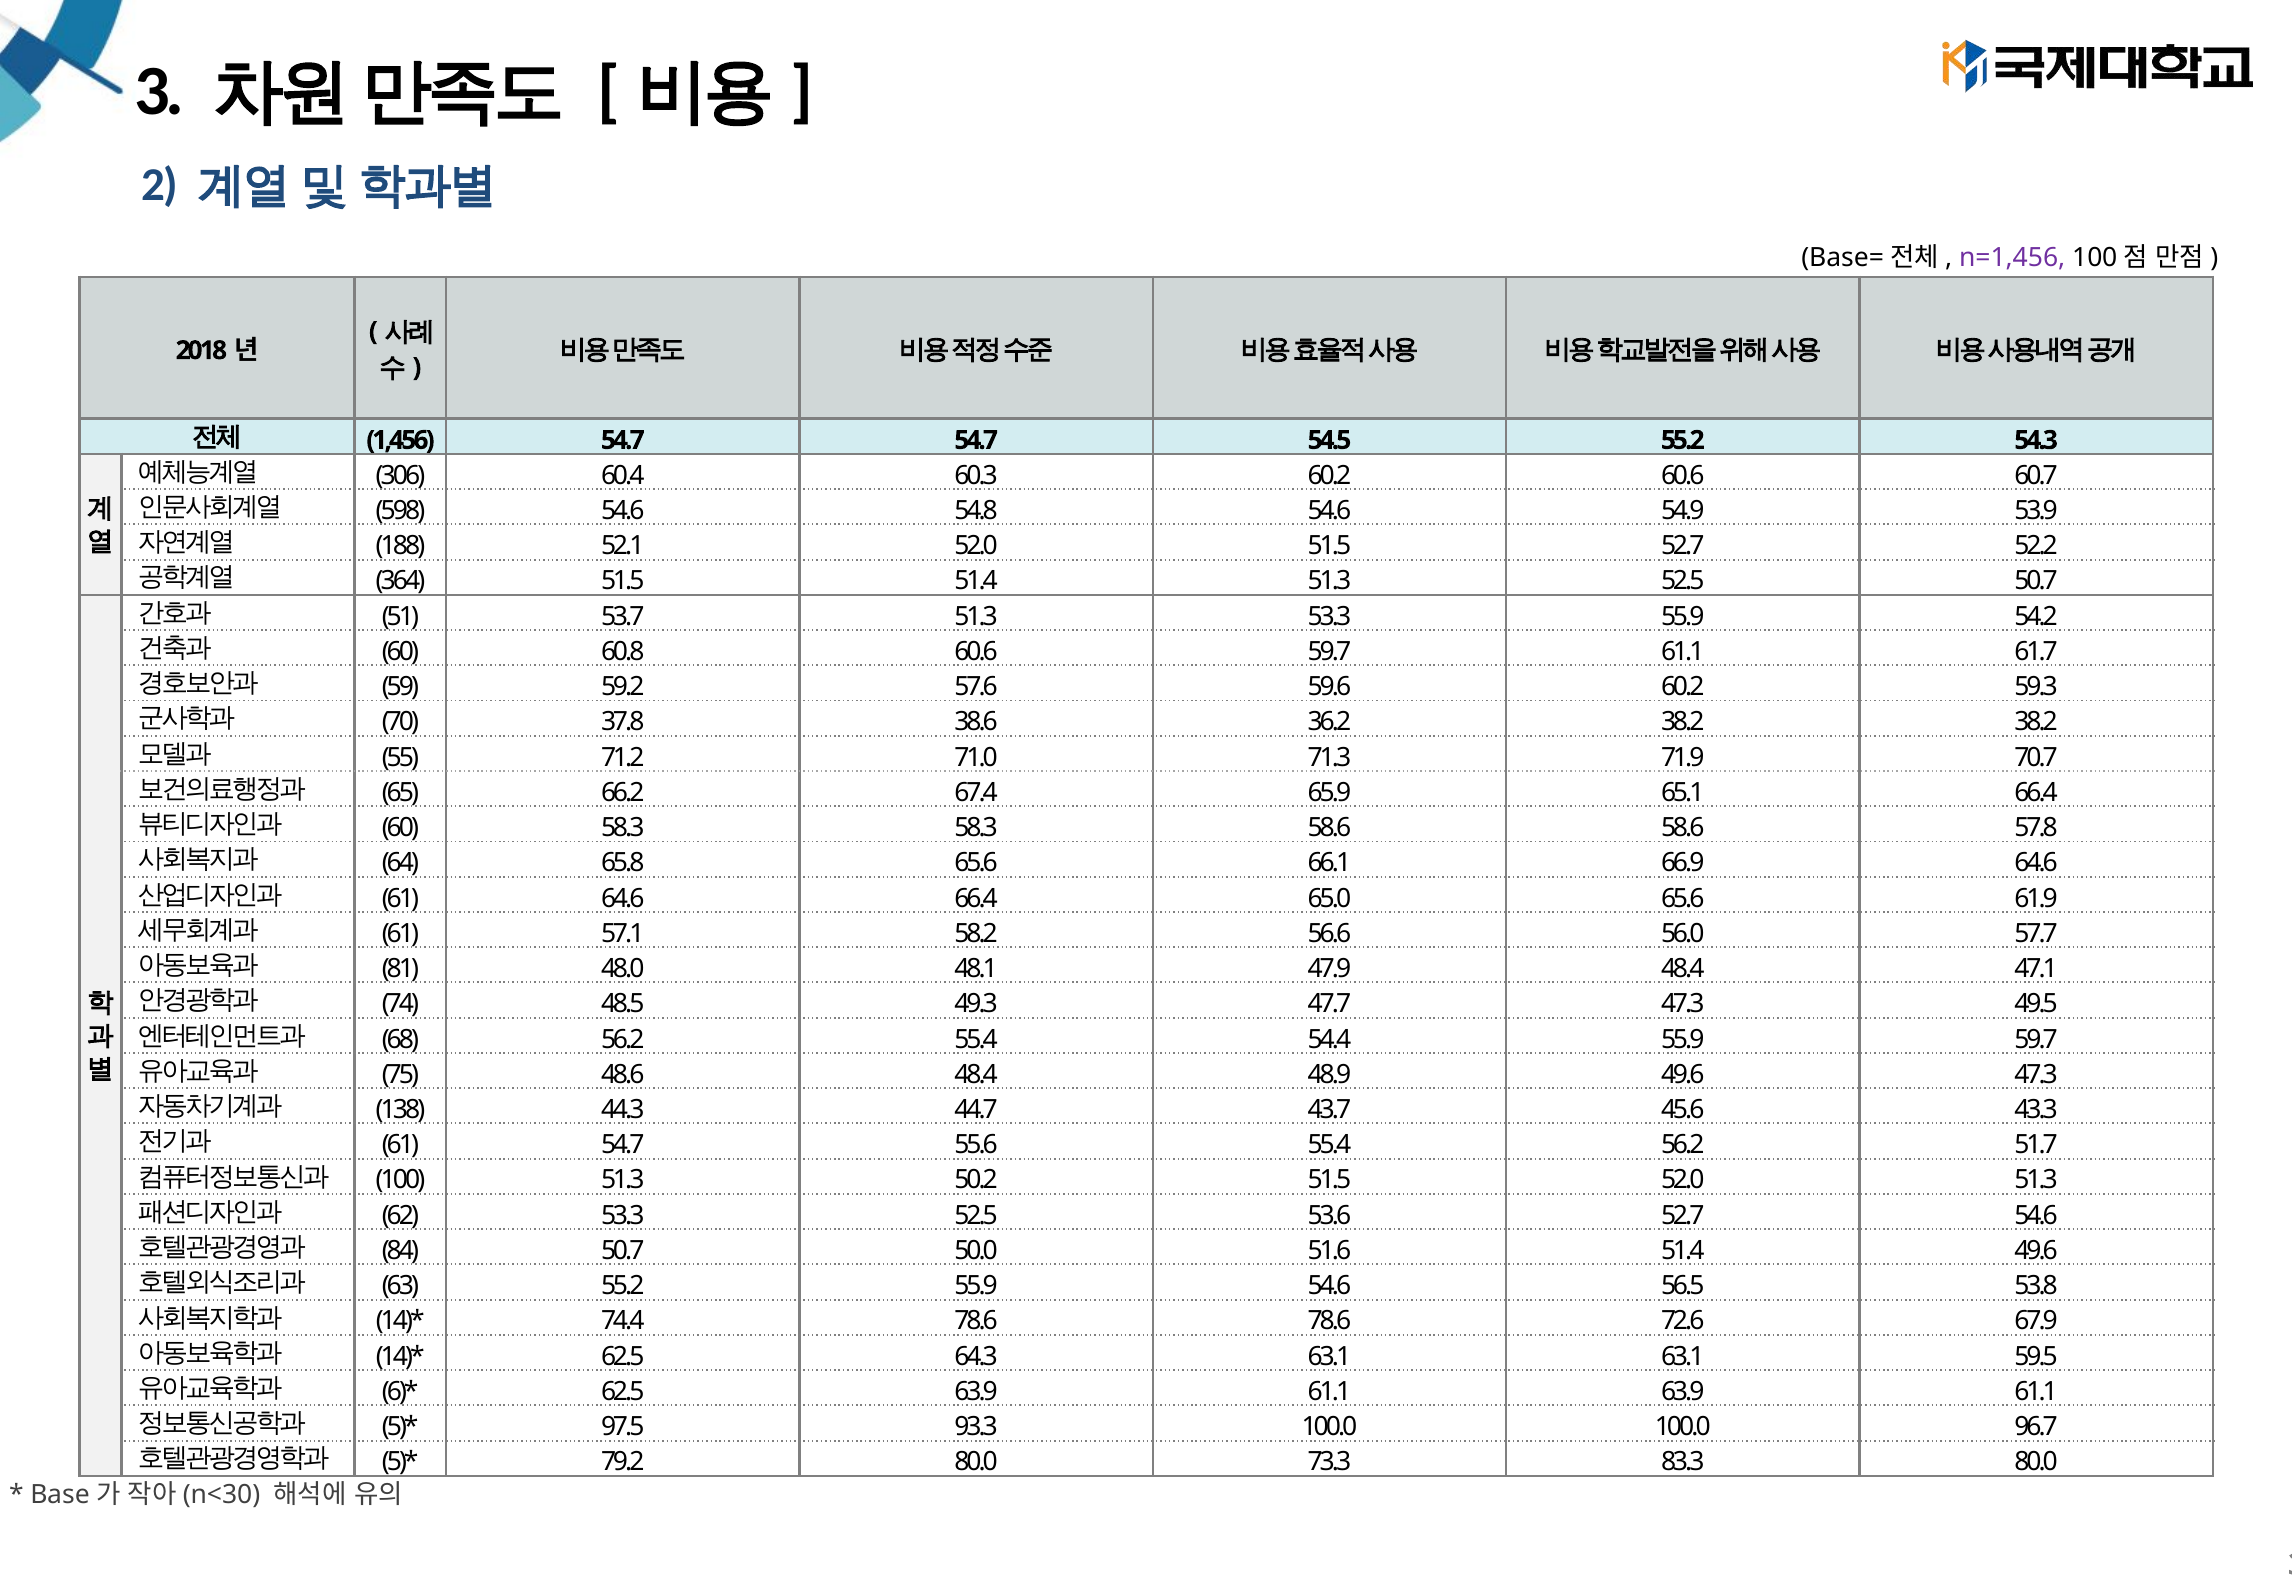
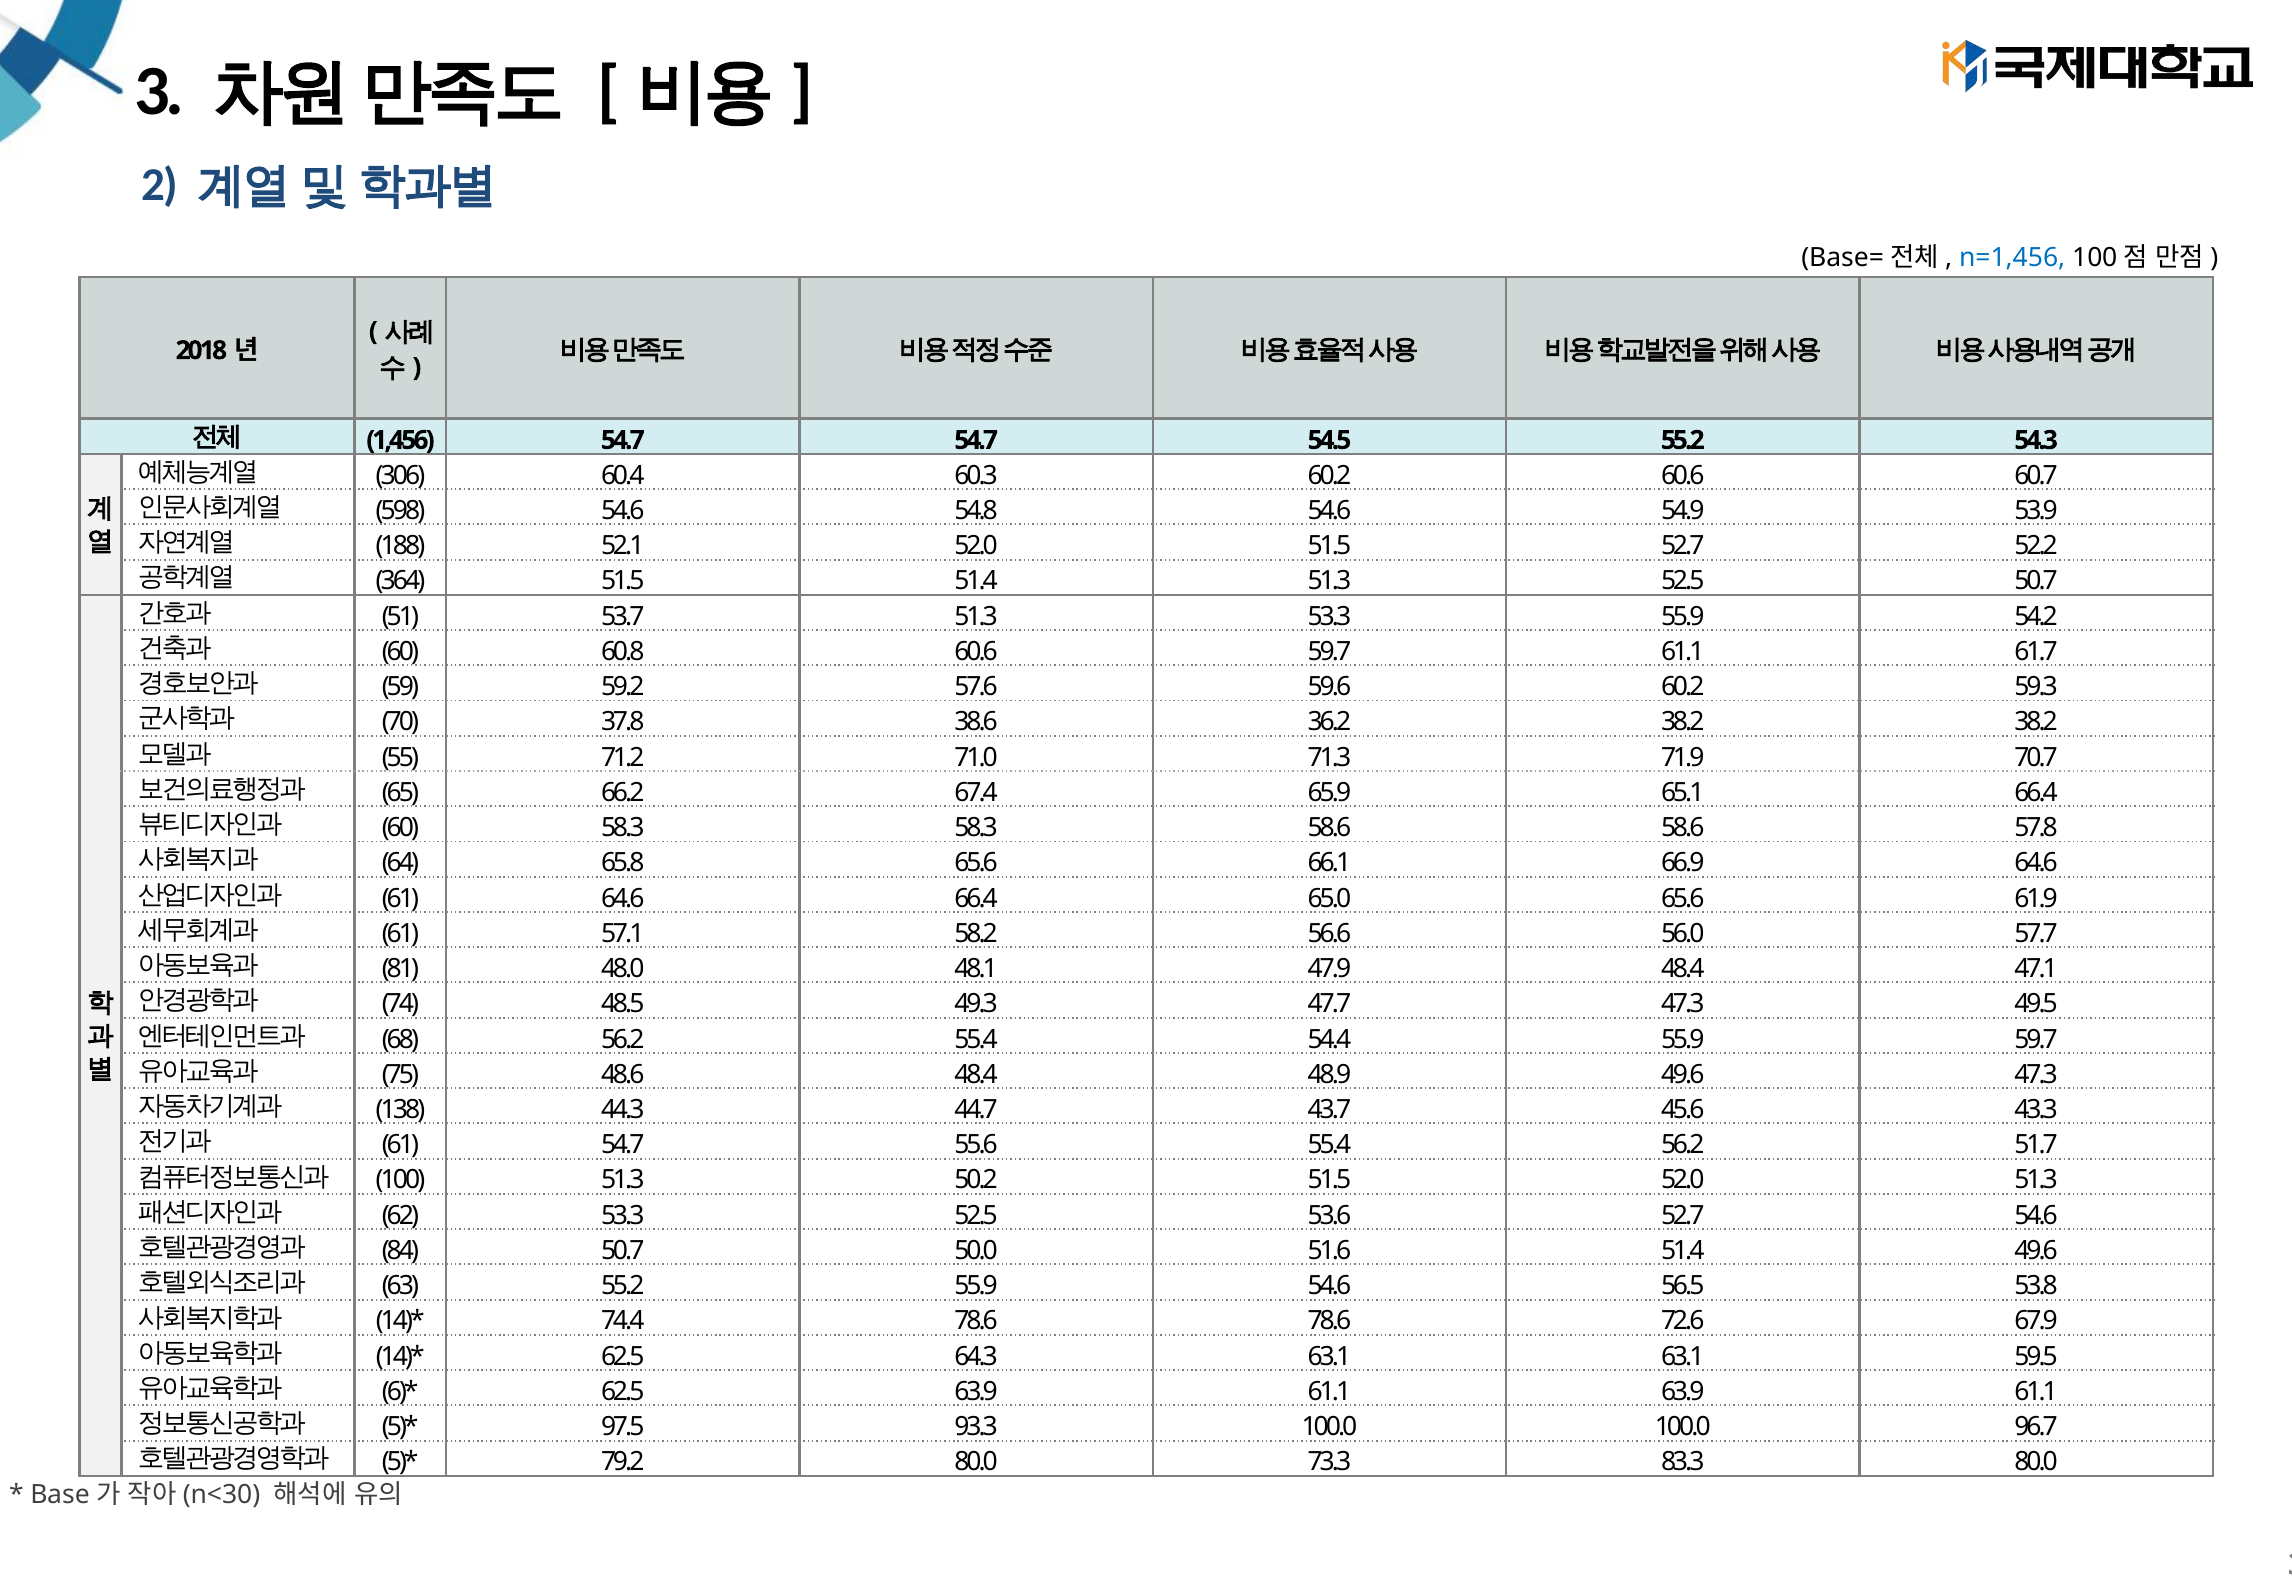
n=1,456 colour: purple -> blue
